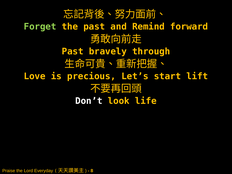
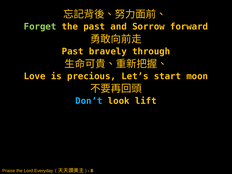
Remind: Remind -> Sorrow
lift: lift -> moon
Don’t colour: white -> light blue
life: life -> lift
